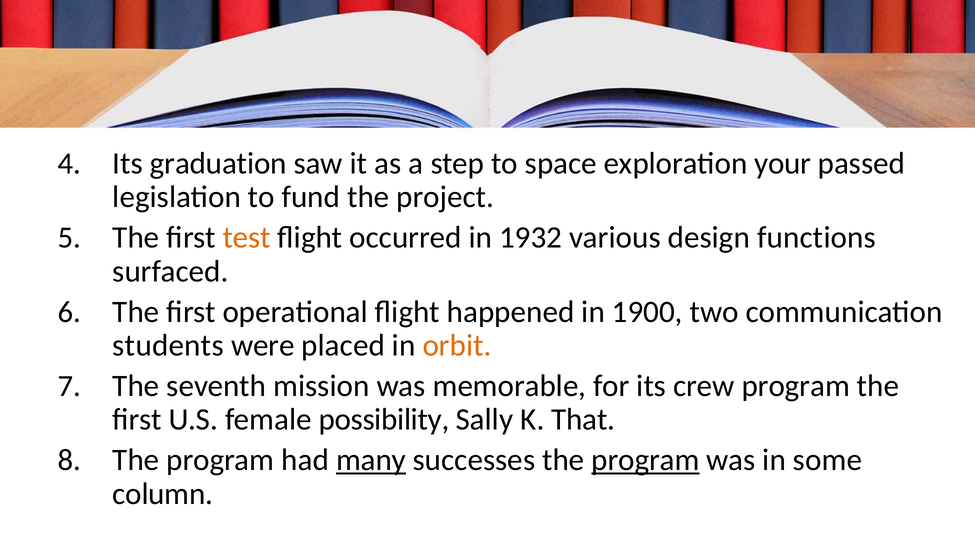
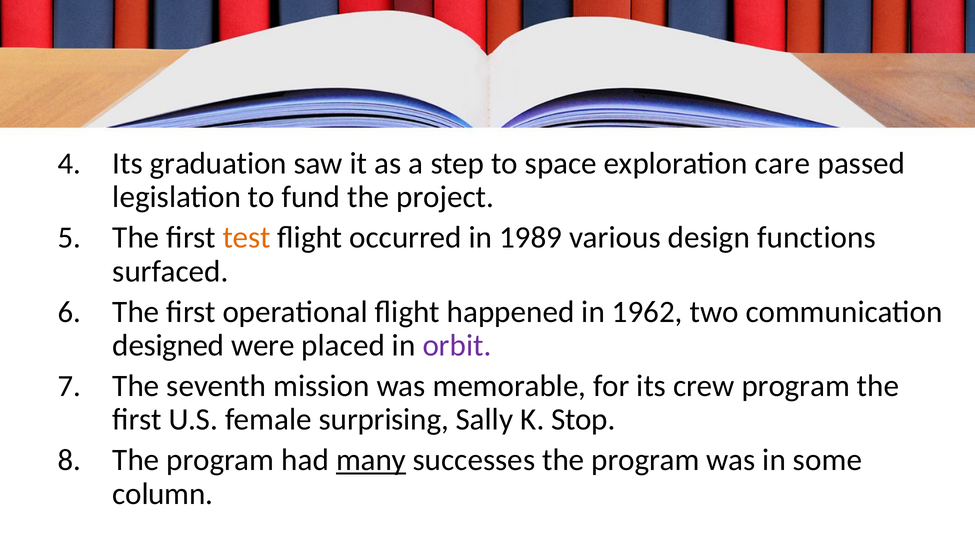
your: your -> care
1932: 1932 -> 1989
1900: 1900 -> 1962
students: students -> designed
orbit colour: orange -> purple
possibility: possibility -> surprising
That: That -> Stop
program at (645, 460) underline: present -> none
